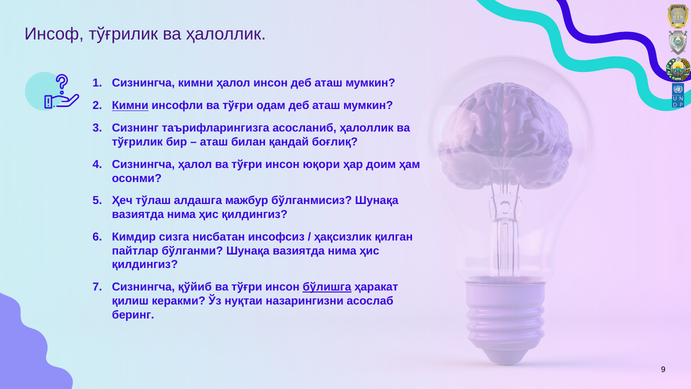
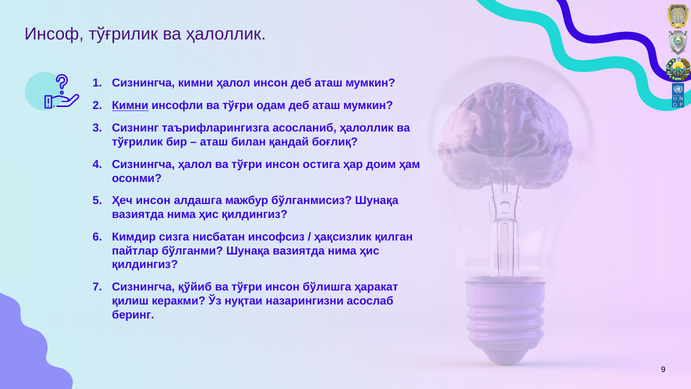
юқори: юқори -> остига
Ҳeч тўлаш: тўлаш -> инсон
бўлишга underline: present -> none
